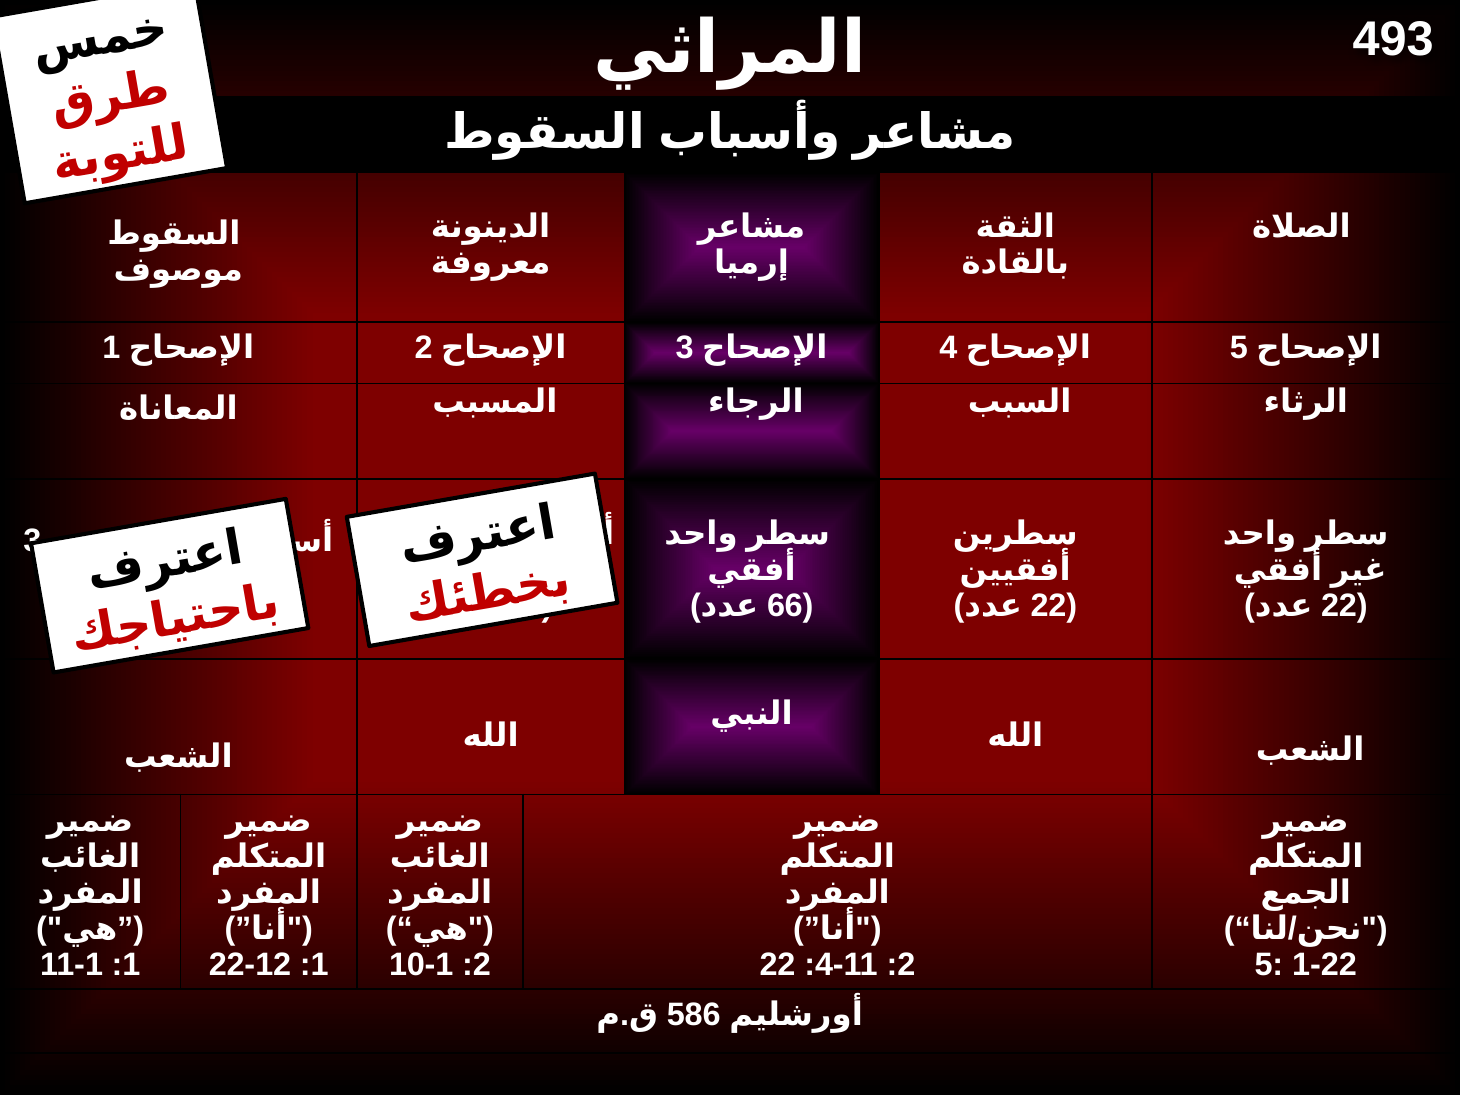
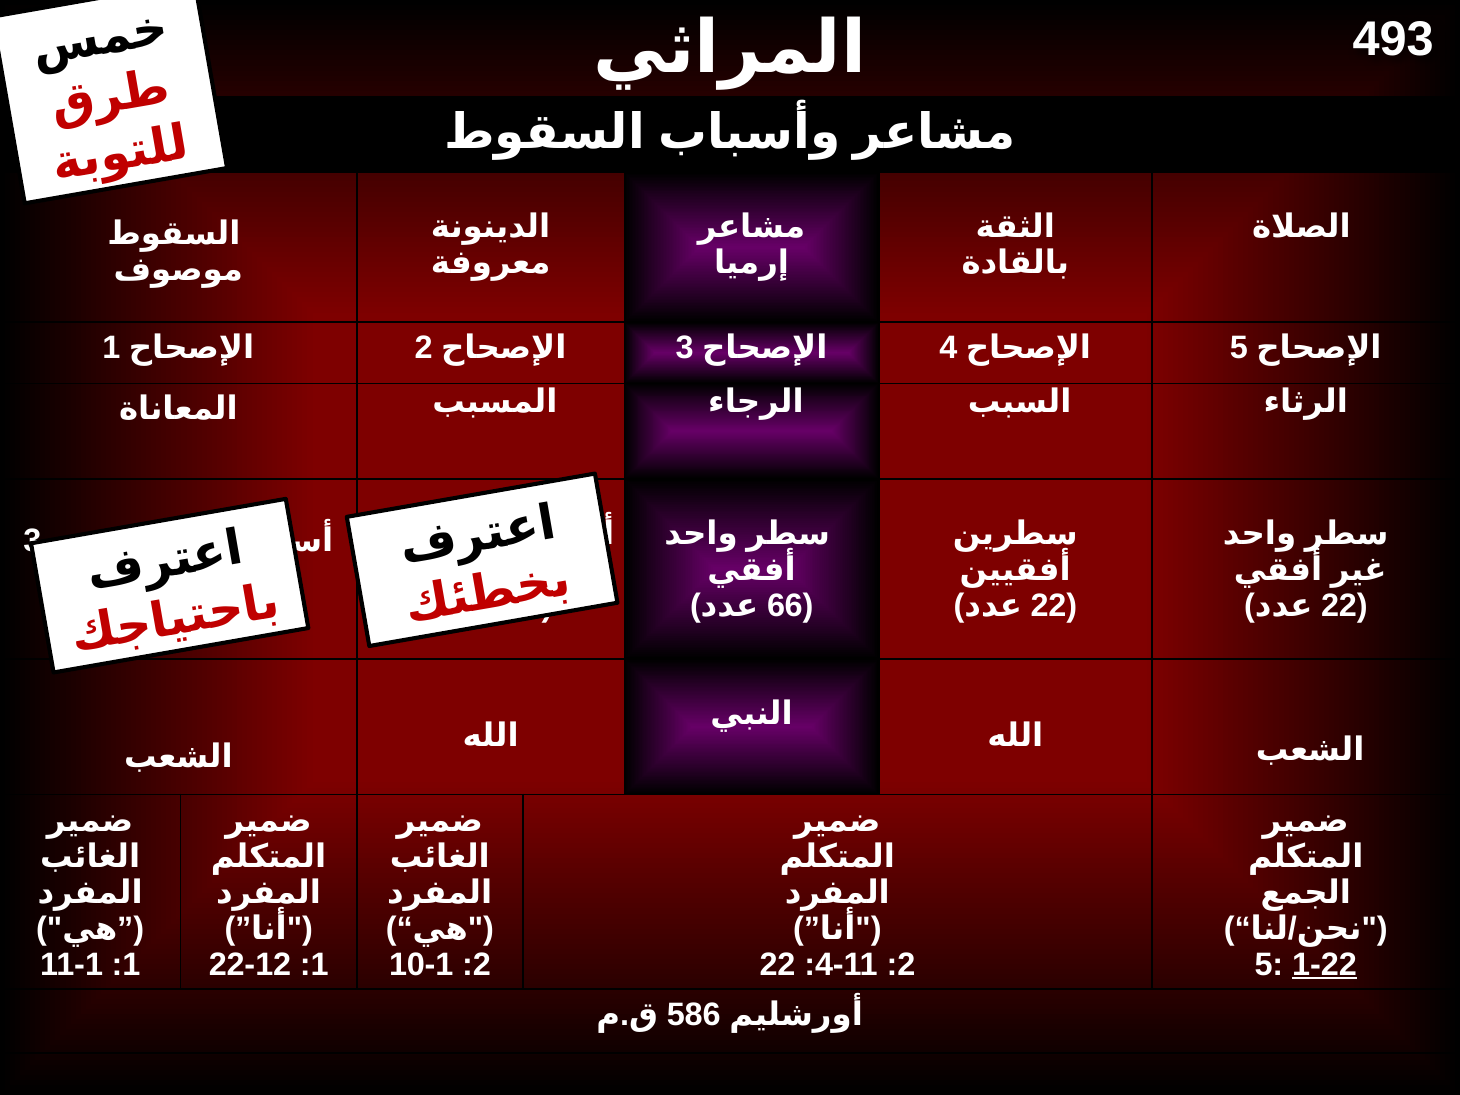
1-22 underline: none -> present
